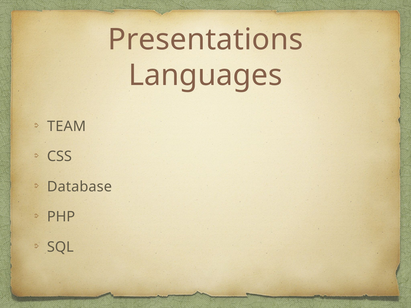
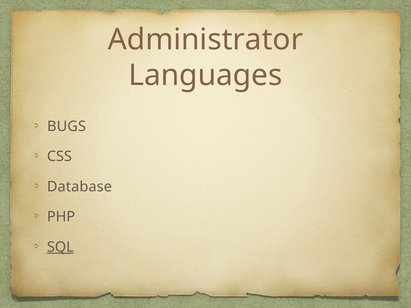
Presentations: Presentations -> Administrator
TEAM: TEAM -> BUGS
SQL underline: none -> present
